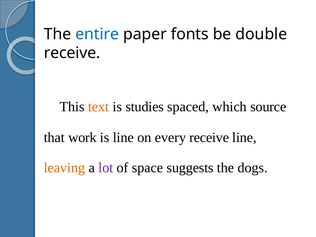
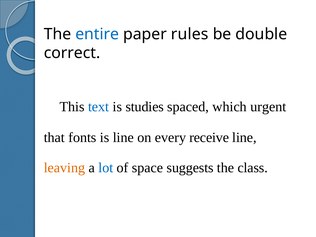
fonts: fonts -> rules
receive at (72, 53): receive -> correct
text colour: orange -> blue
source: source -> urgent
work: work -> fonts
lot colour: purple -> blue
dogs: dogs -> class
